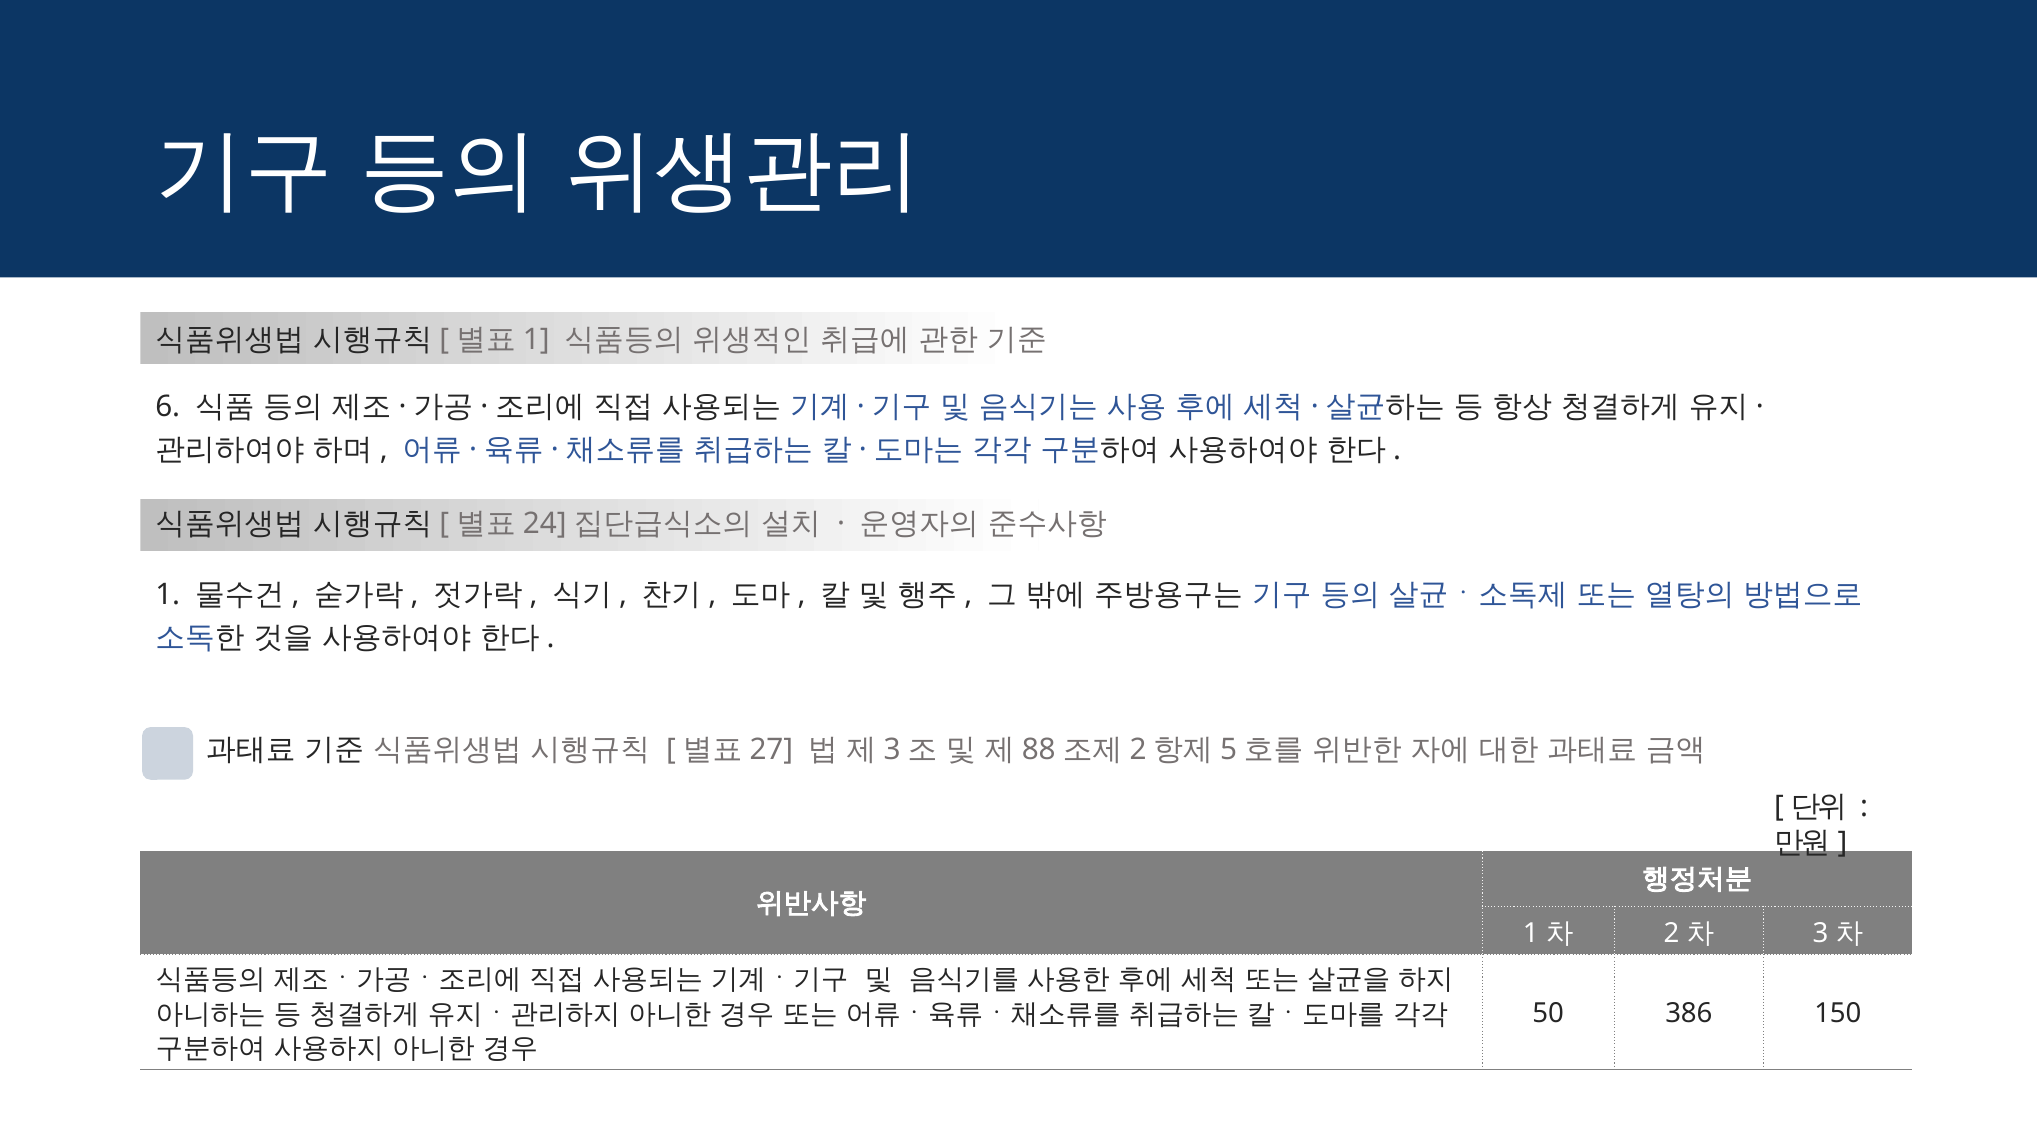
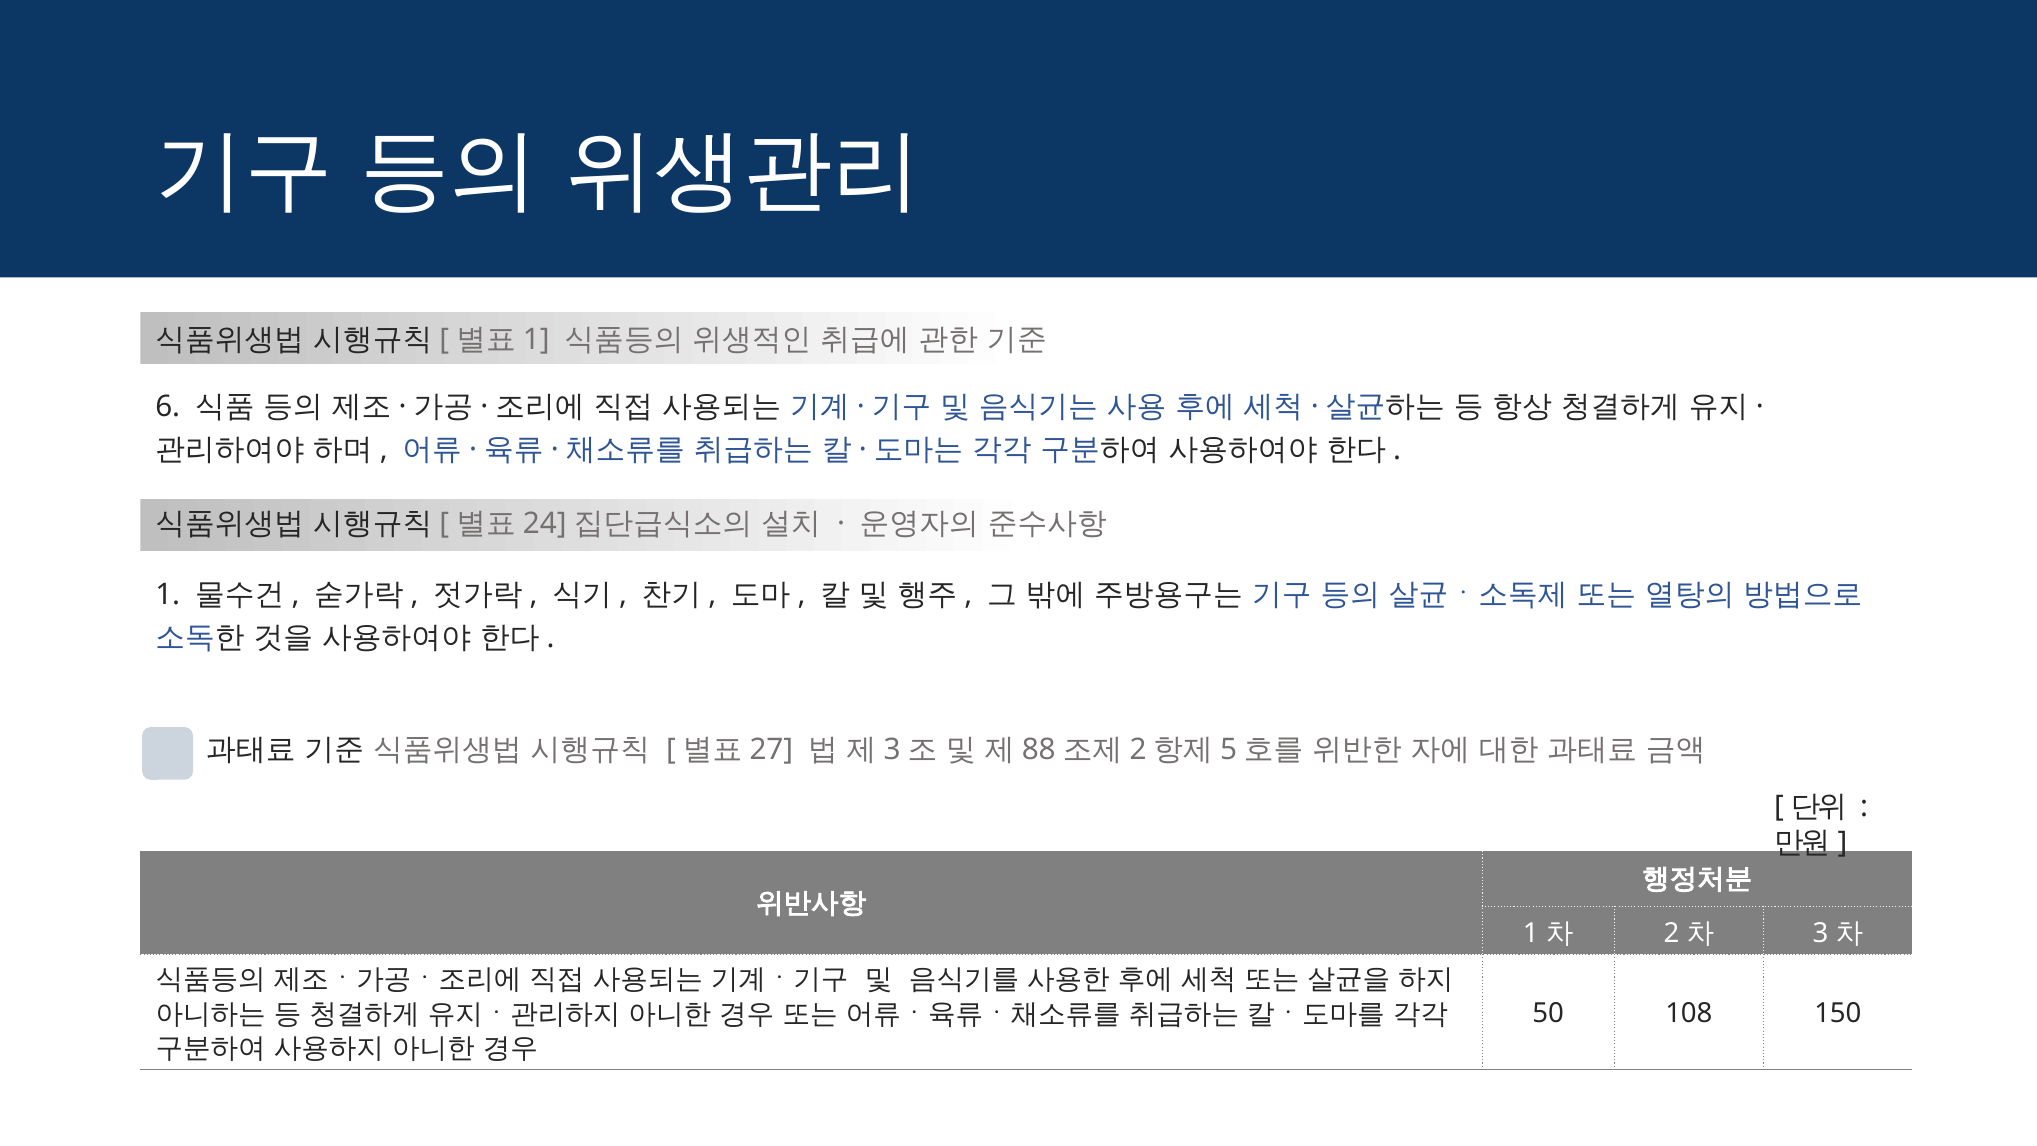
386: 386 -> 108
